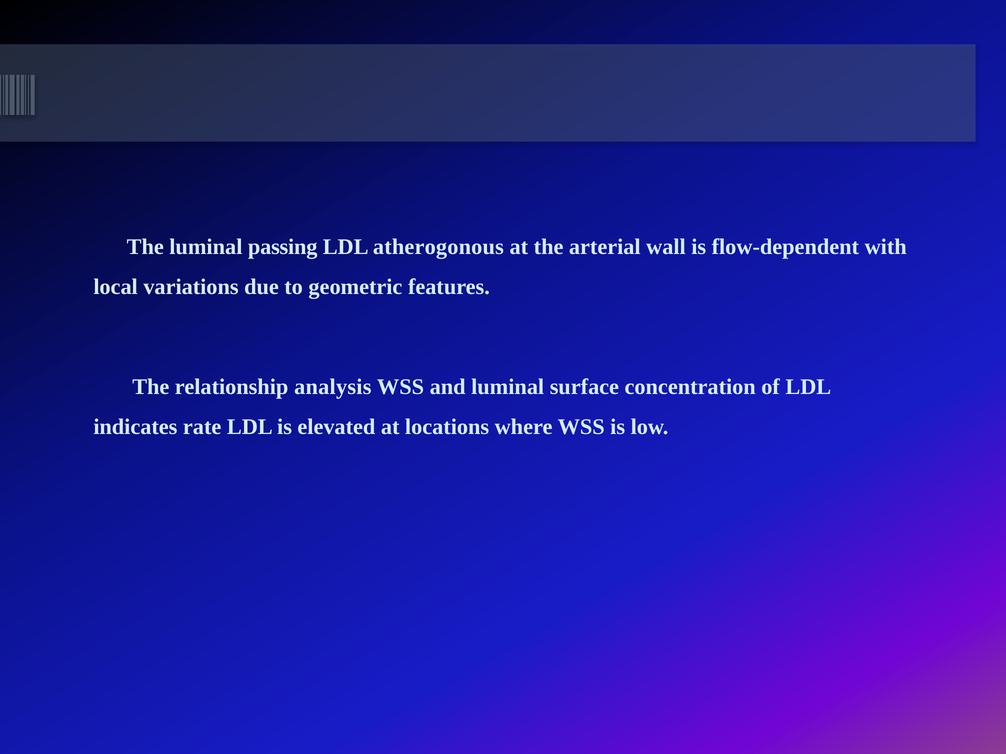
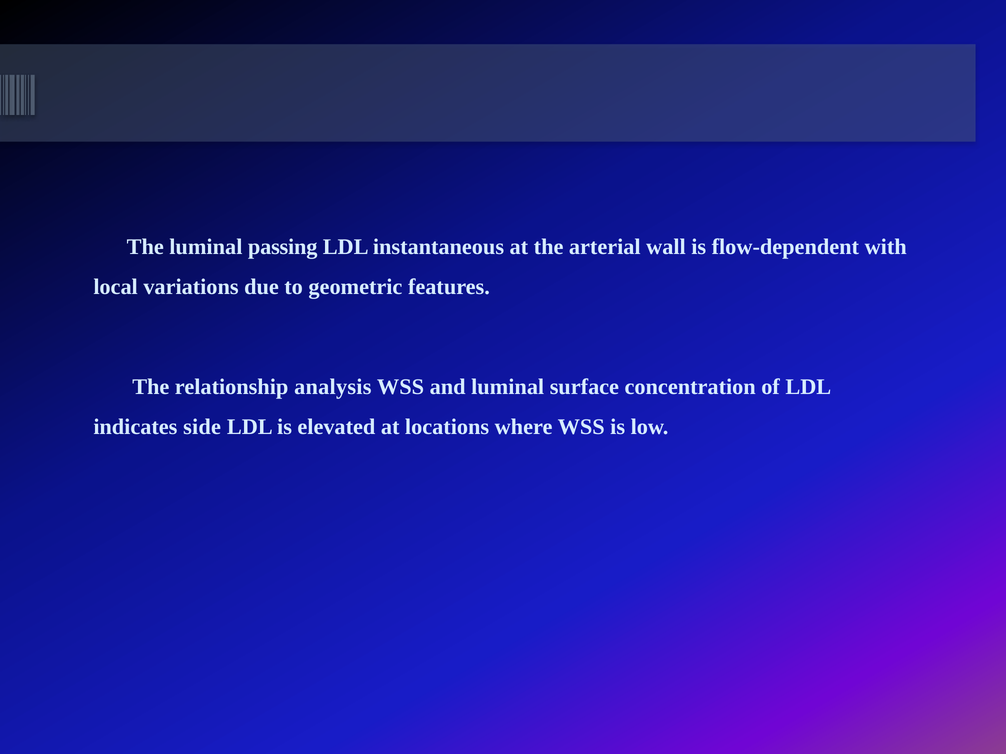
atherogonous: atherogonous -> instantaneous
rate: rate -> side
